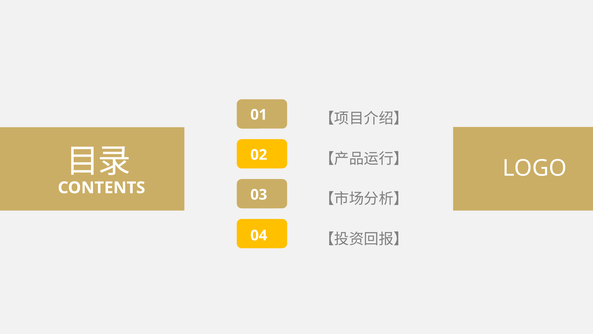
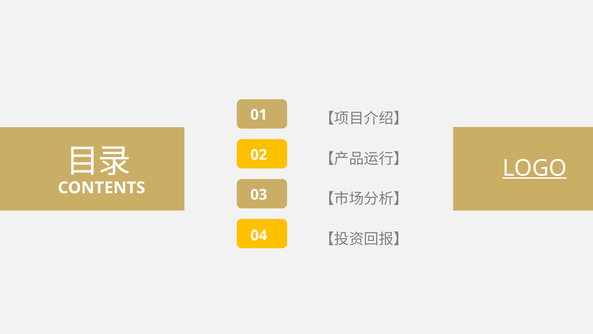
LOGO underline: none -> present
